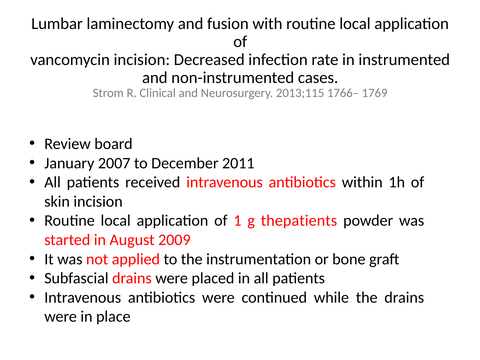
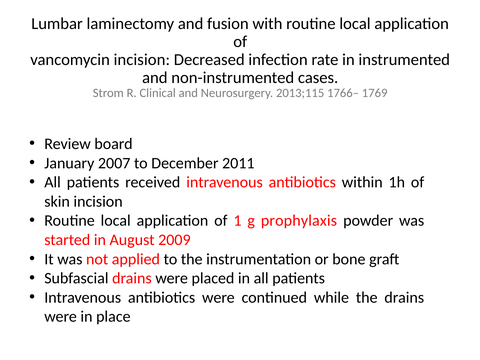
thepatients: thepatients -> prophylaxis
